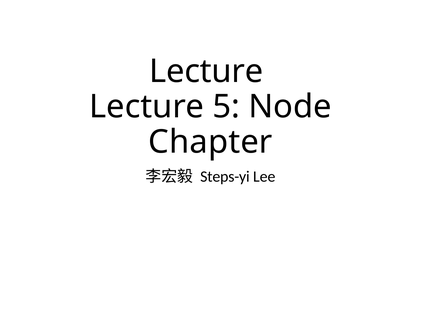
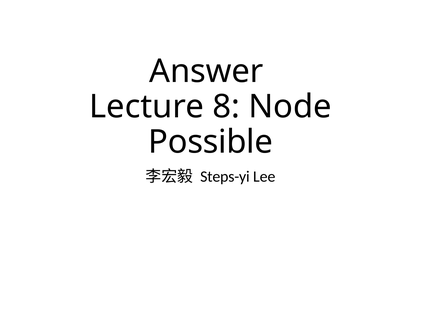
Lecture at (206, 71): Lecture -> Answer
5: 5 -> 8
Chapter: Chapter -> Possible
